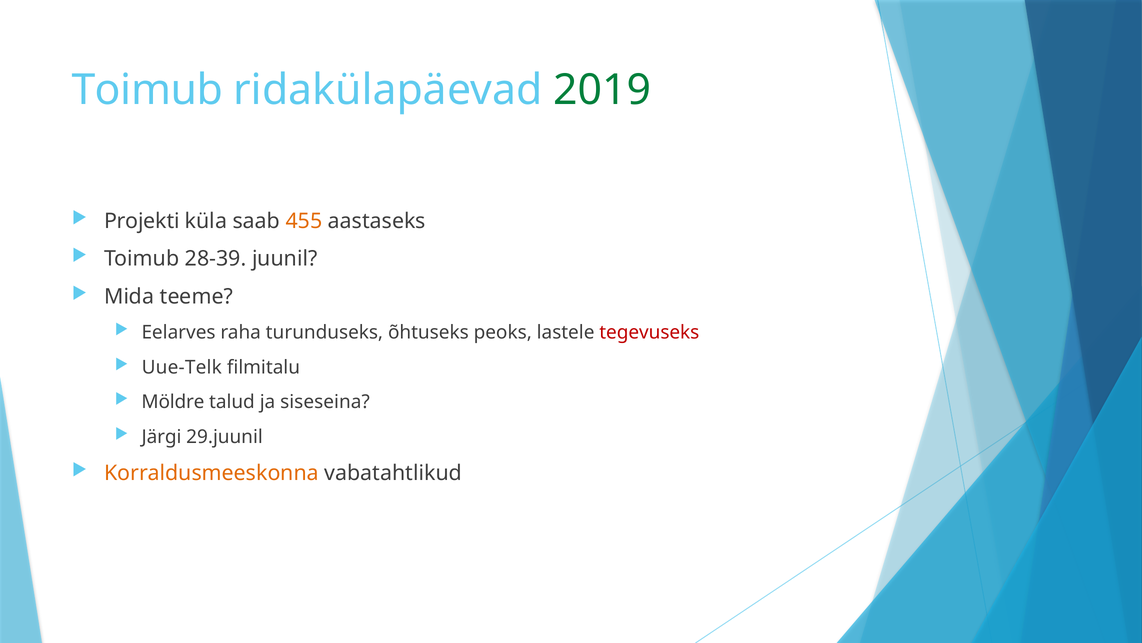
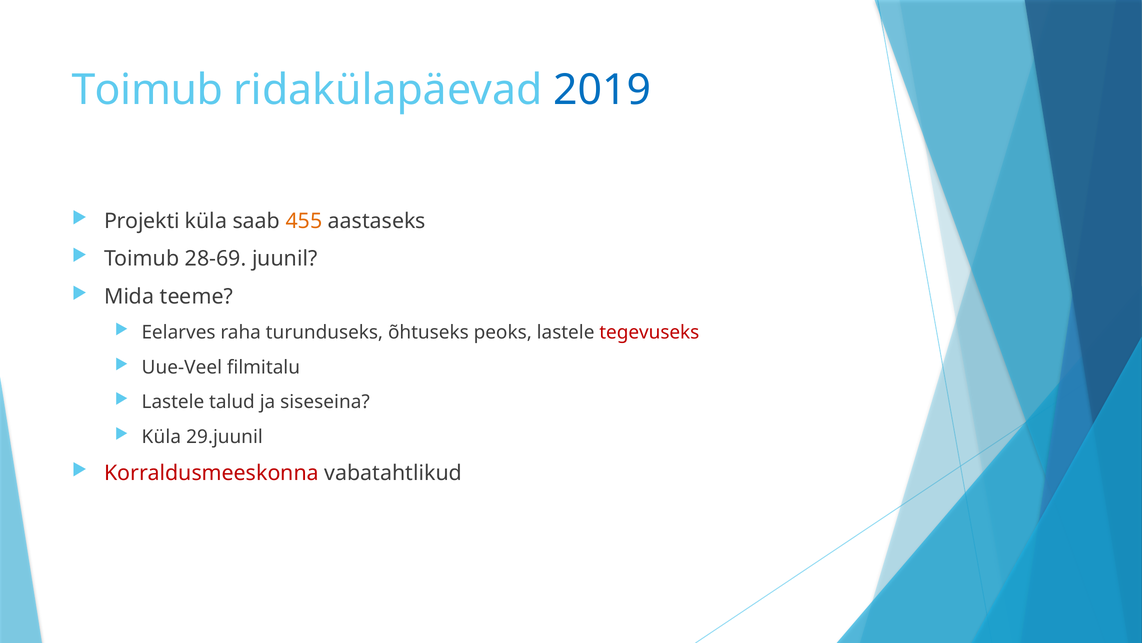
2019 colour: green -> blue
28-39: 28-39 -> 28-69
Uue-Telk: Uue-Telk -> Uue-Veel
Möldre at (173, 402): Möldre -> Lastele
Järgi at (162, 436): Järgi -> Küla
Korraldusmeeskonna colour: orange -> red
